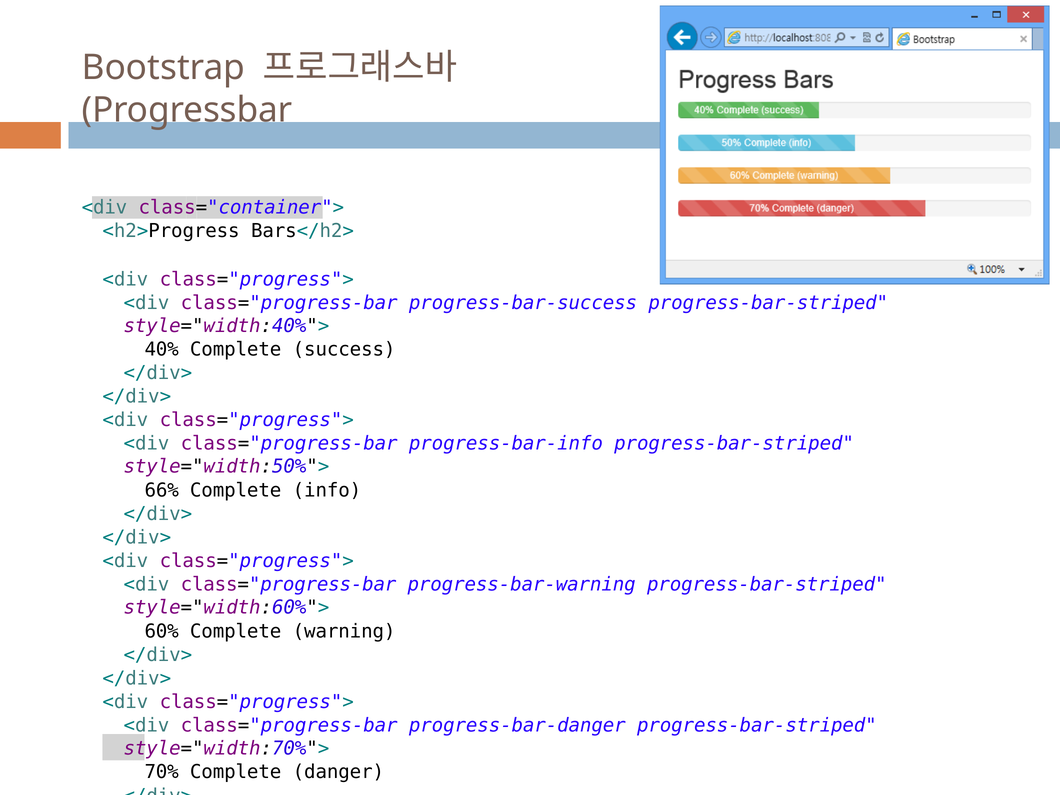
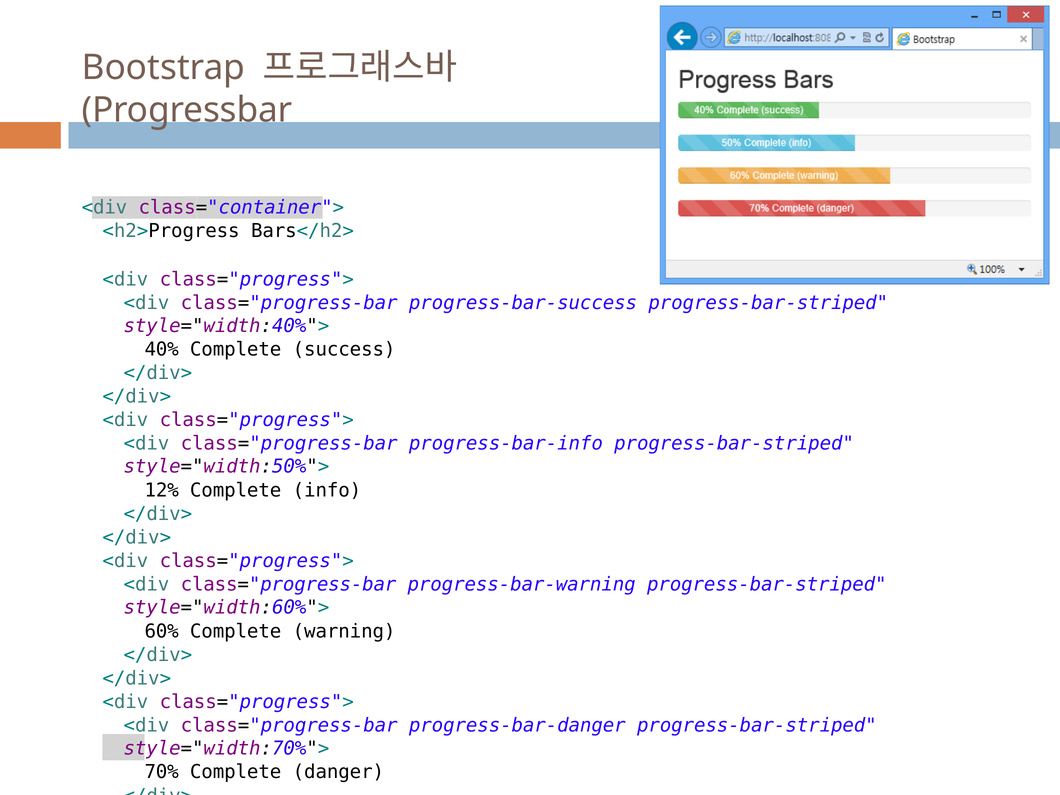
66%: 66% -> 12%
